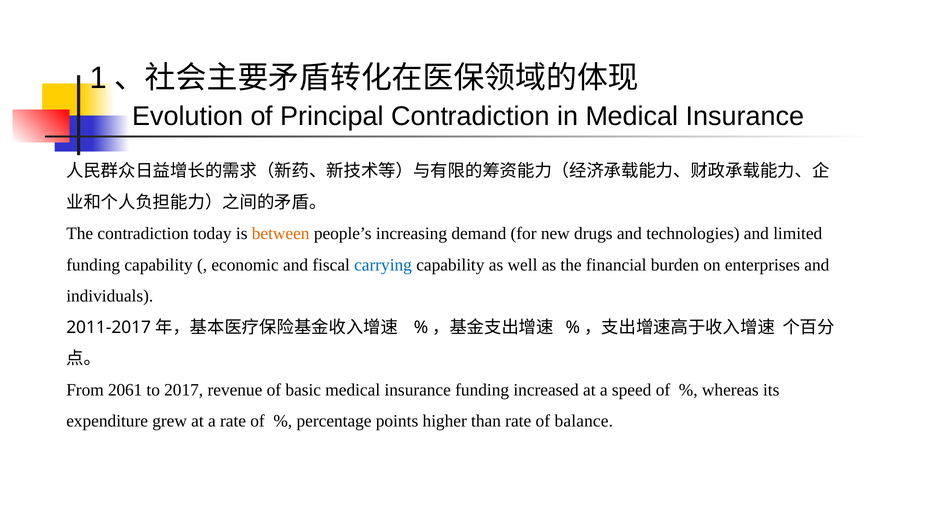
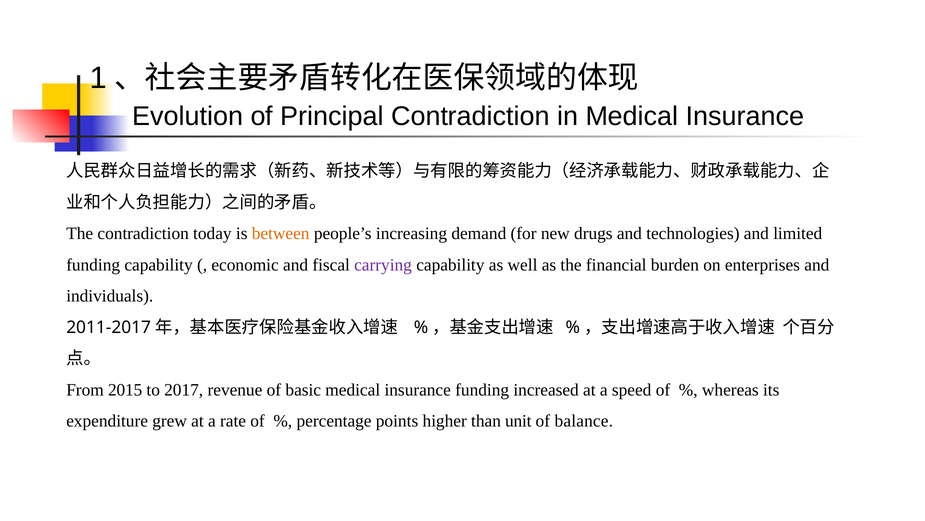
carrying colour: blue -> purple
2061: 2061 -> 2015
than rate: rate -> unit
